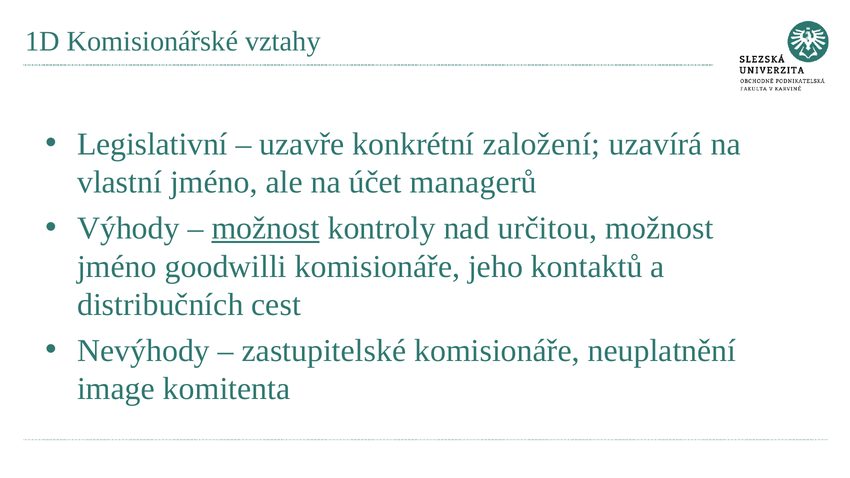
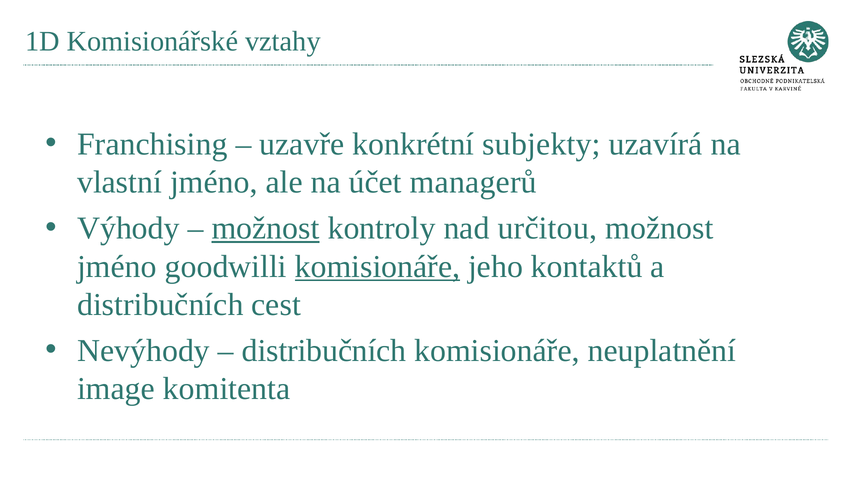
Legislativní: Legislativní -> Franchising
založení: založení -> subjekty
komisionáře at (377, 267) underline: none -> present
zastupitelské at (324, 351): zastupitelské -> distribučních
